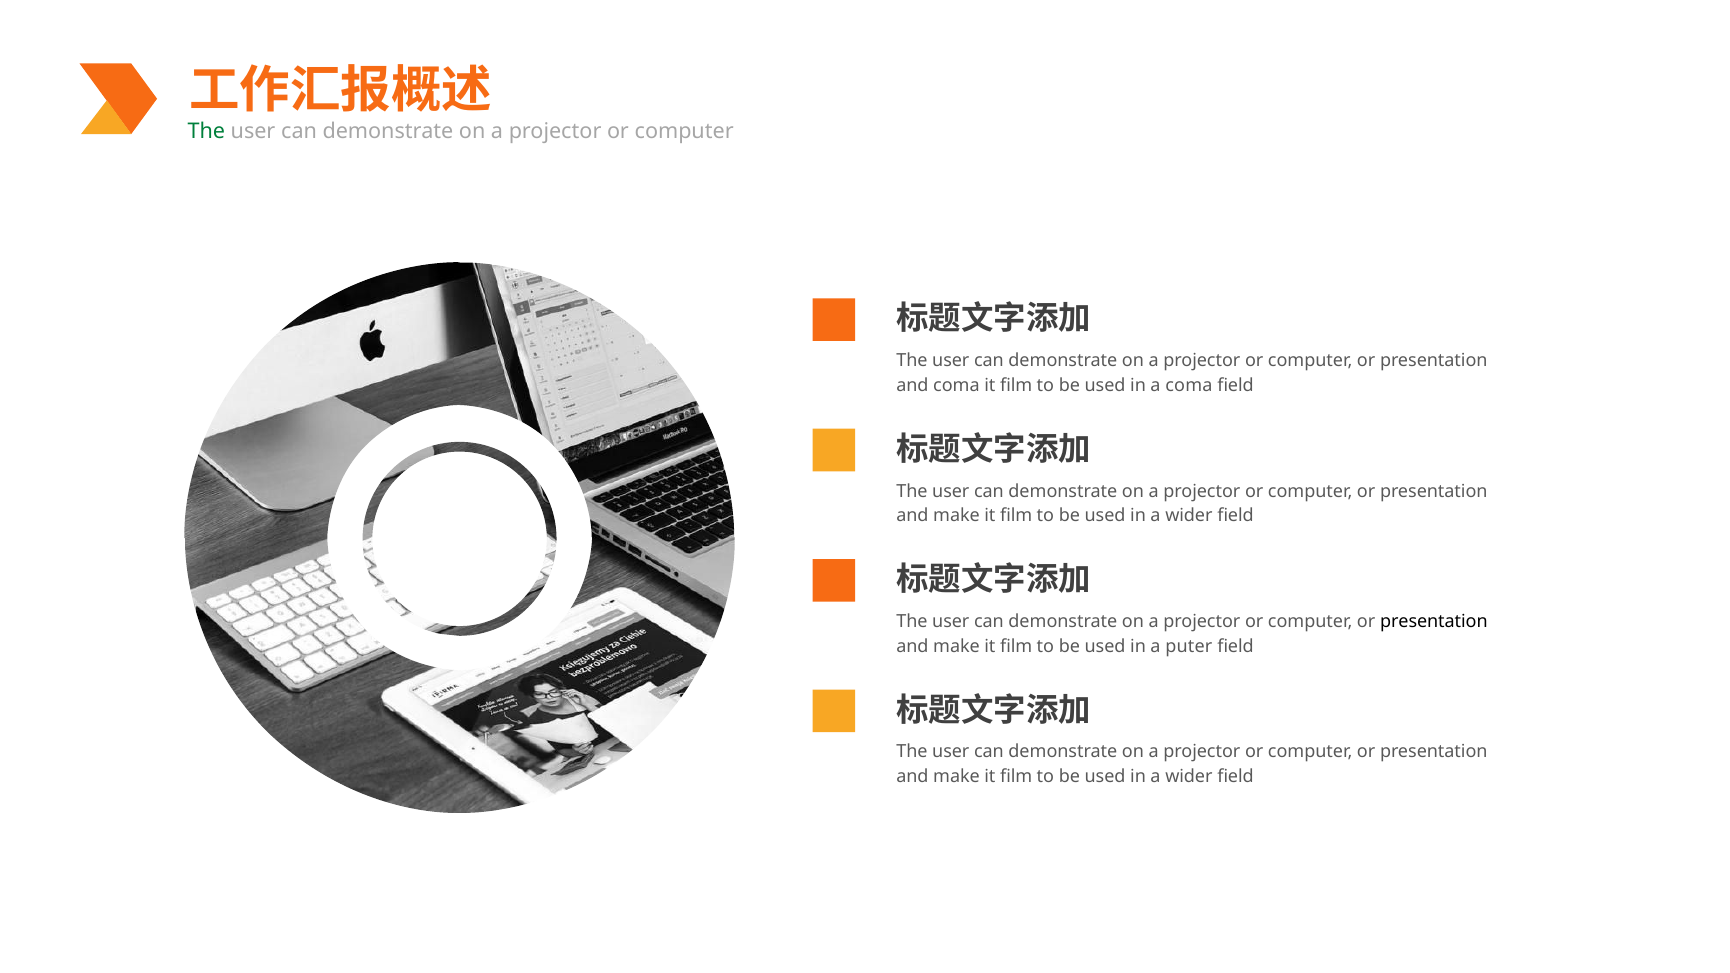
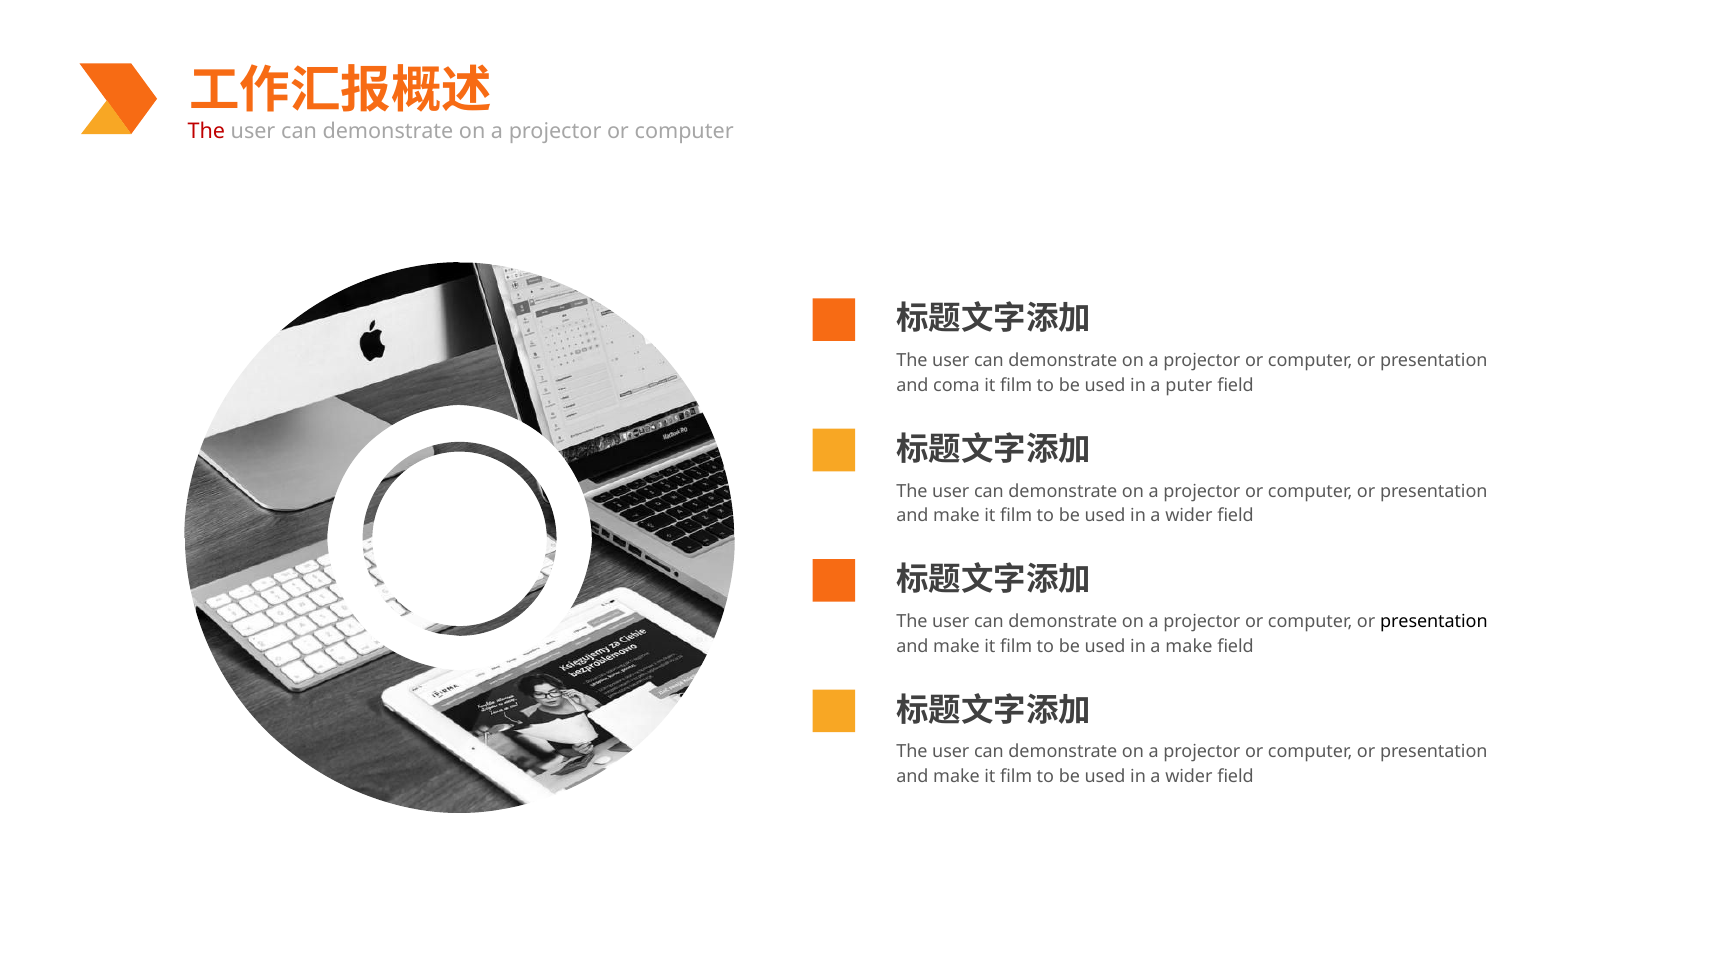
The at (206, 132) colour: green -> red
a coma: coma -> puter
a puter: puter -> make
